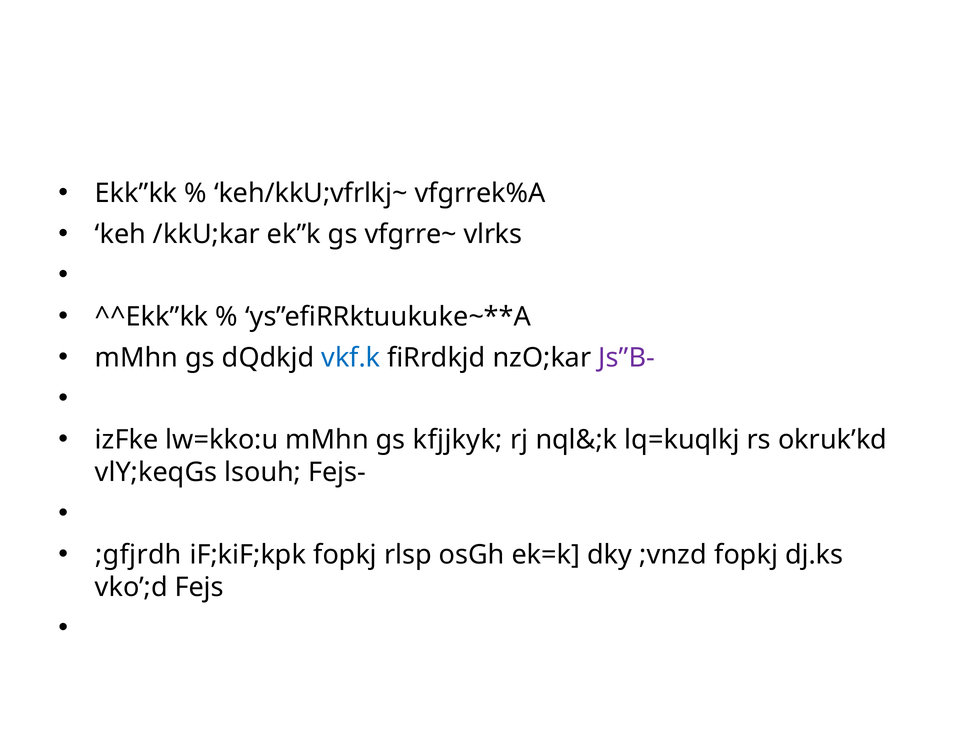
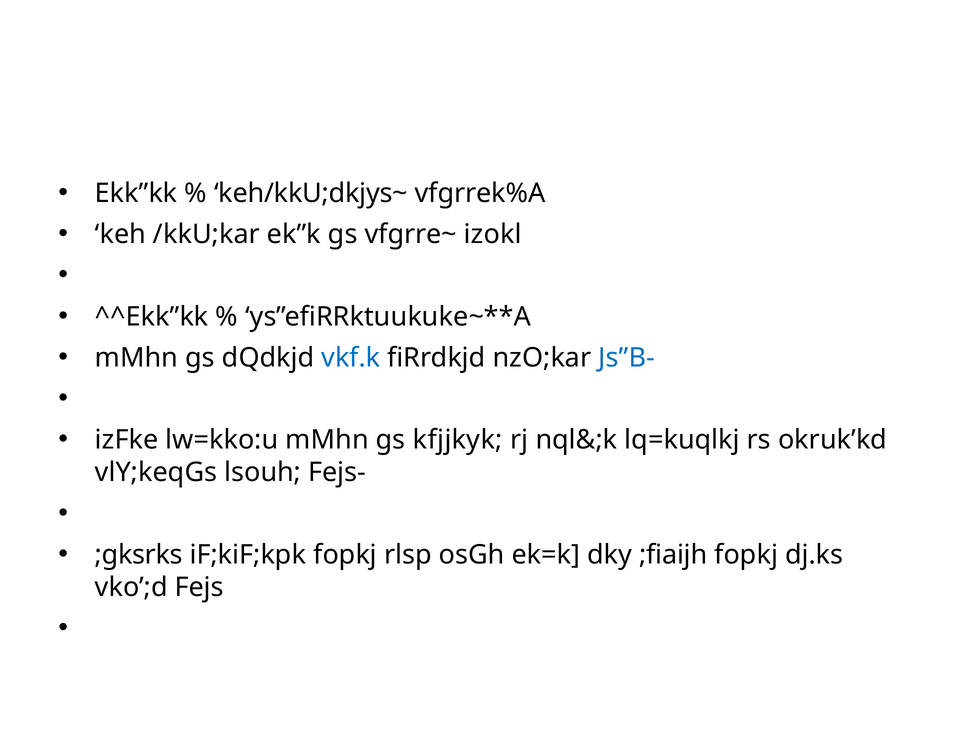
keh/kkU;vfrlkj~: keh/kkU;vfrlkj~ -> keh/kkU;dkjys~
vlrks: vlrks -> izokl
Js”B- colour: purple -> blue
;gfjrdh: ;gfjrdh -> ;gksrks
;vnzd: ;vnzd -> ;fiaijh
